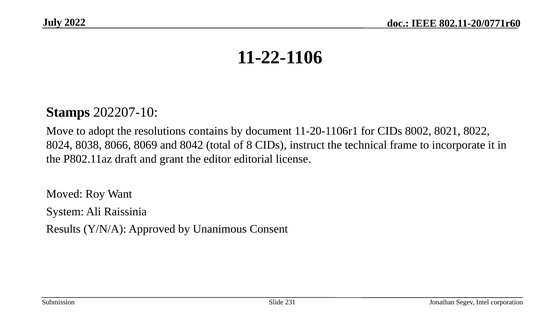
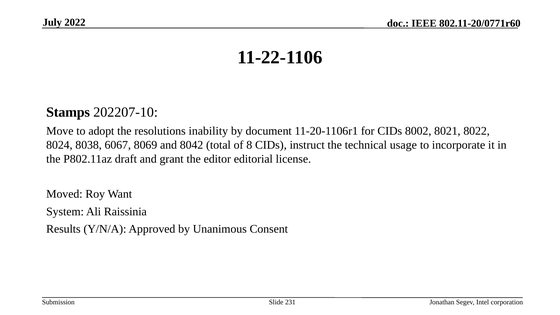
contains: contains -> inability
8066: 8066 -> 6067
frame: frame -> usage
